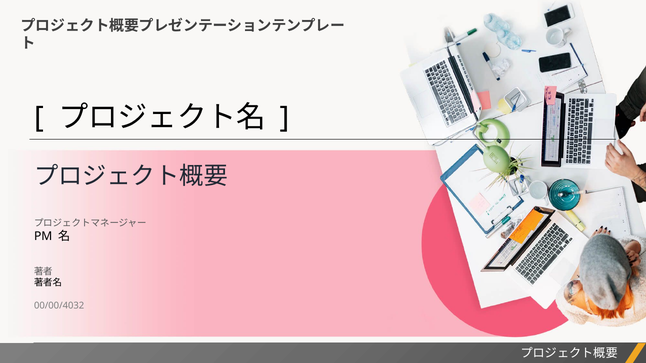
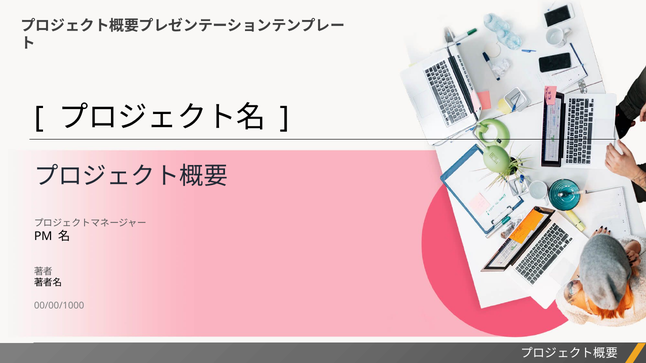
00/00/4032: 00/00/4032 -> 00/00/1000
